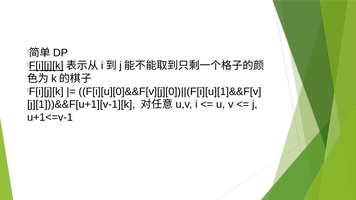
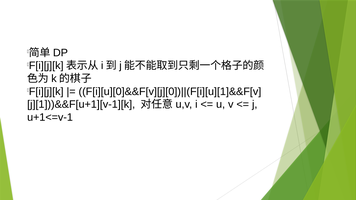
F[i][j][k at (46, 66) underline: present -> none
